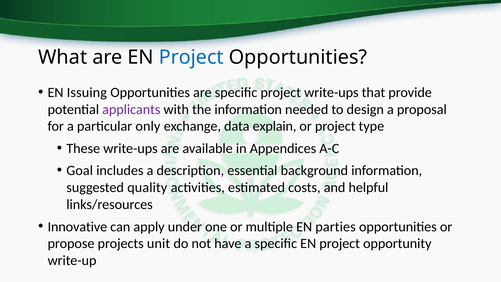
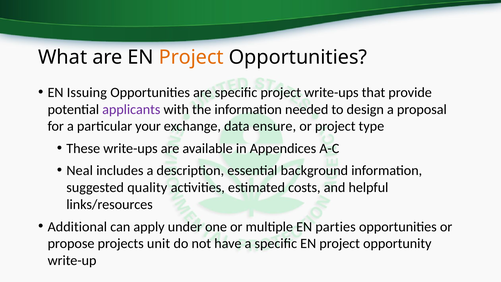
Project at (191, 57) colour: blue -> orange
only: only -> your
explain: explain -> ensure
Goal: Goal -> Neal
Innovative: Innovative -> Additional
